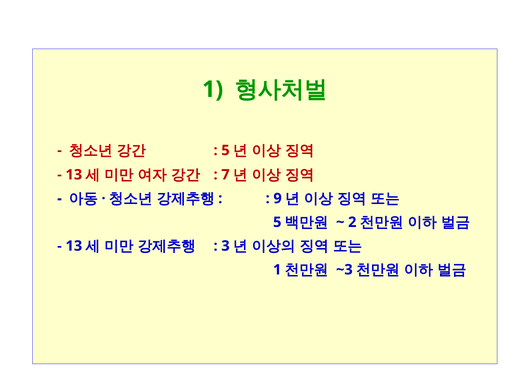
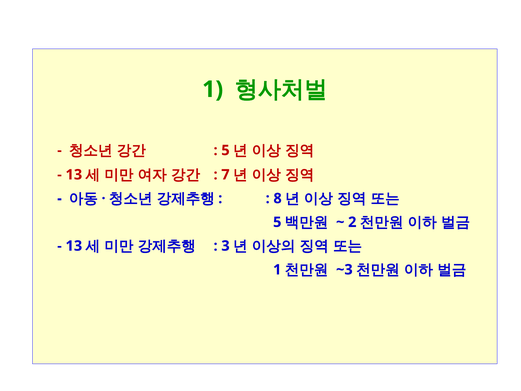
9: 9 -> 8
